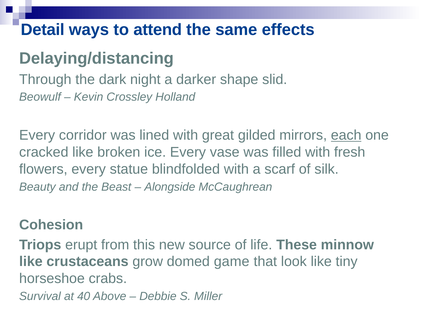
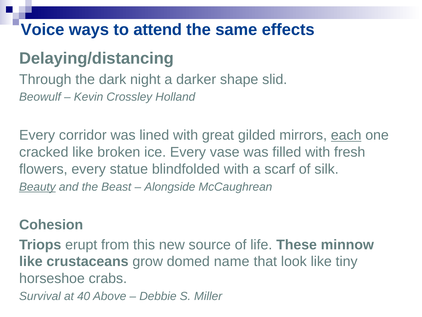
Detail: Detail -> Voice
Beauty underline: none -> present
game: game -> name
